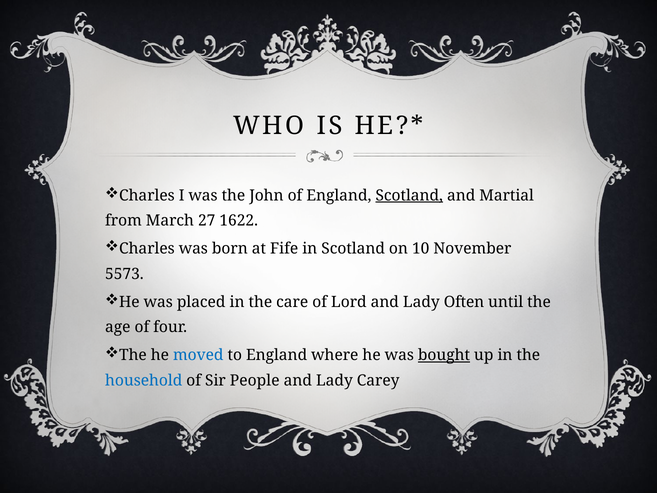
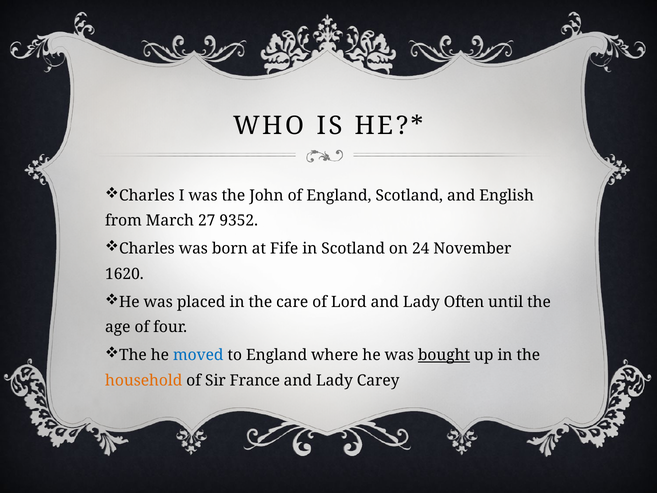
Scotland at (409, 195) underline: present -> none
Martial: Martial -> English
1622: 1622 -> 9352
10: 10 -> 24
5573: 5573 -> 1620
household colour: blue -> orange
People: People -> France
